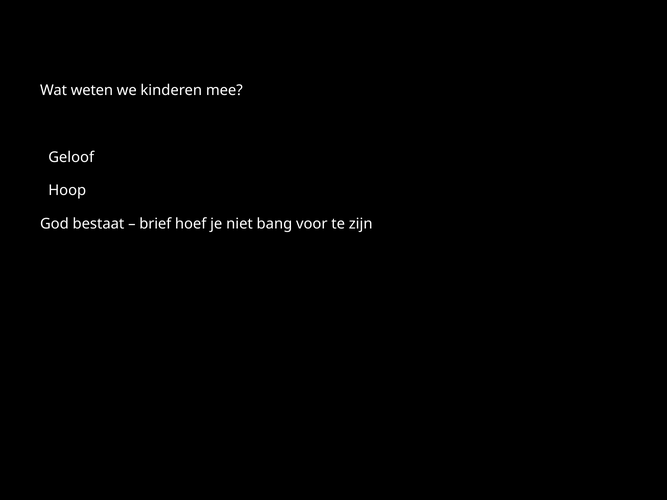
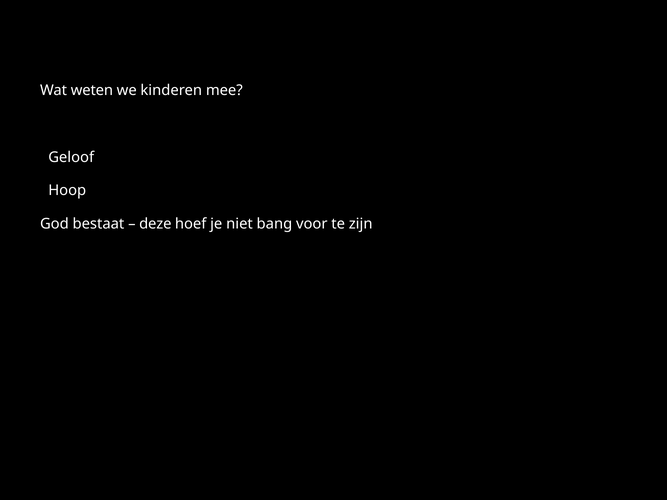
brief: brief -> deze
